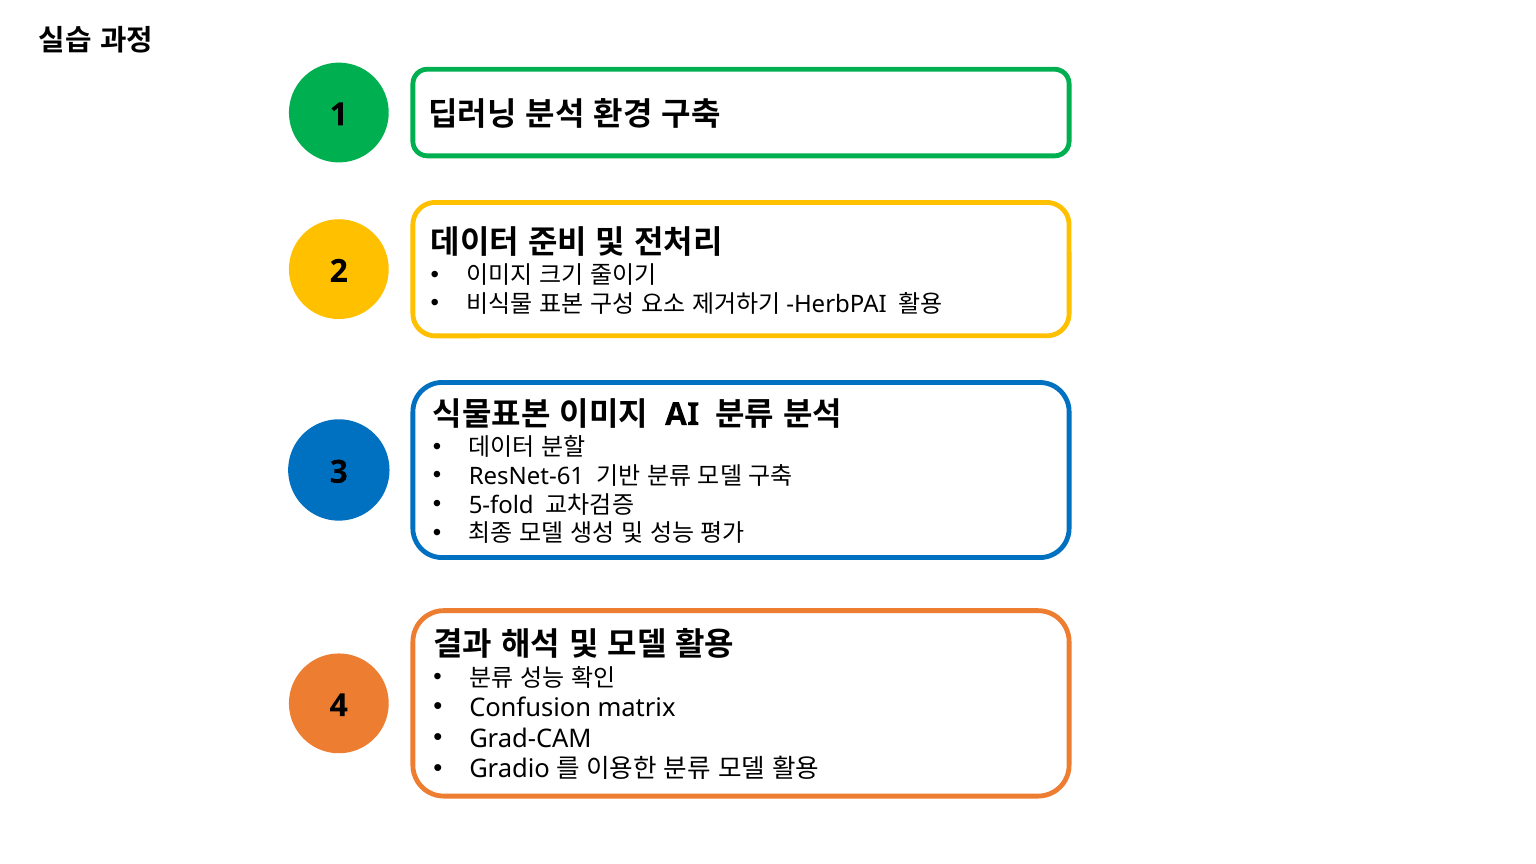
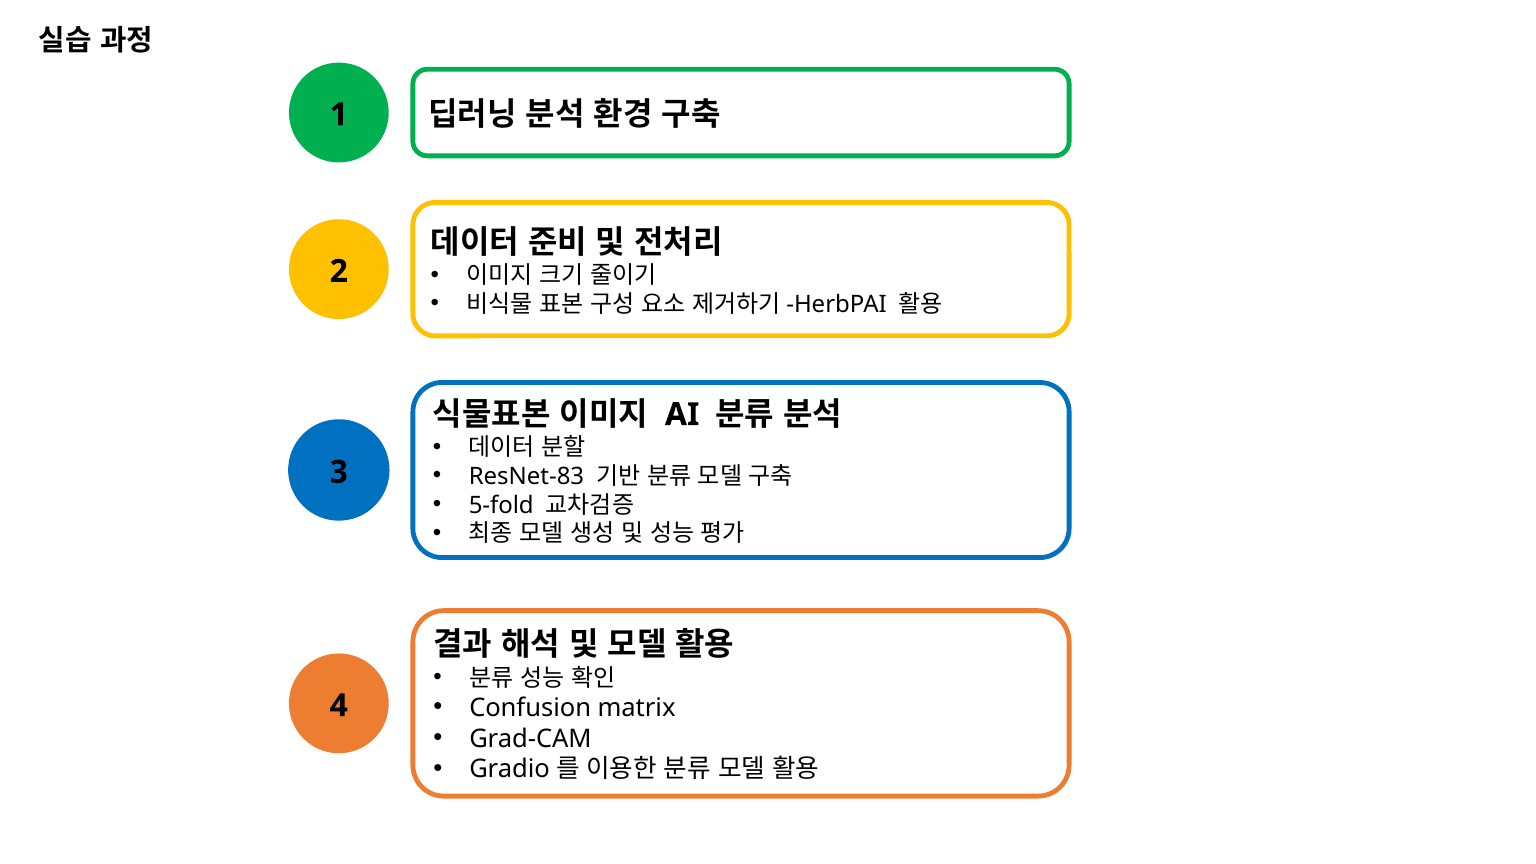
ResNet-61: ResNet-61 -> ResNet-83
